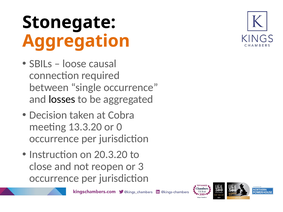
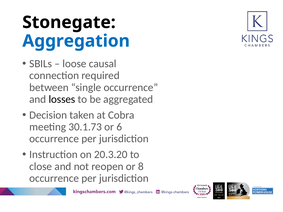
Aggregation colour: orange -> blue
13.3.20: 13.3.20 -> 30.1.73
0: 0 -> 6
3: 3 -> 8
